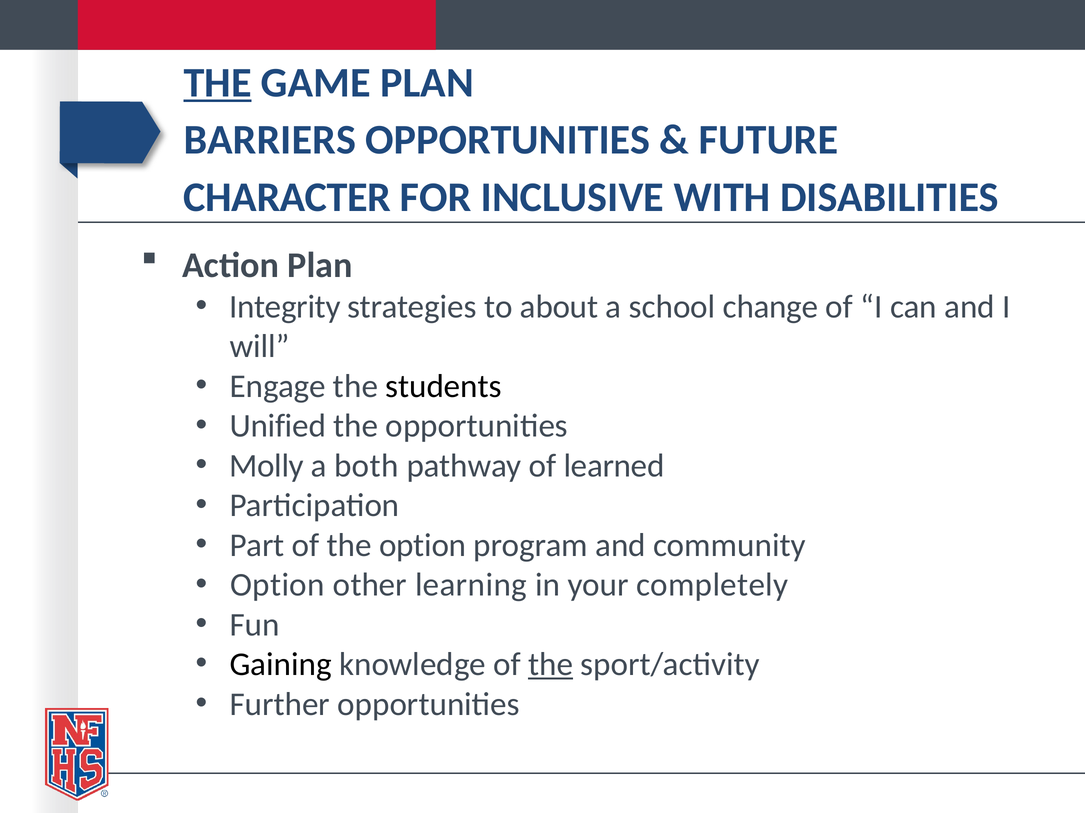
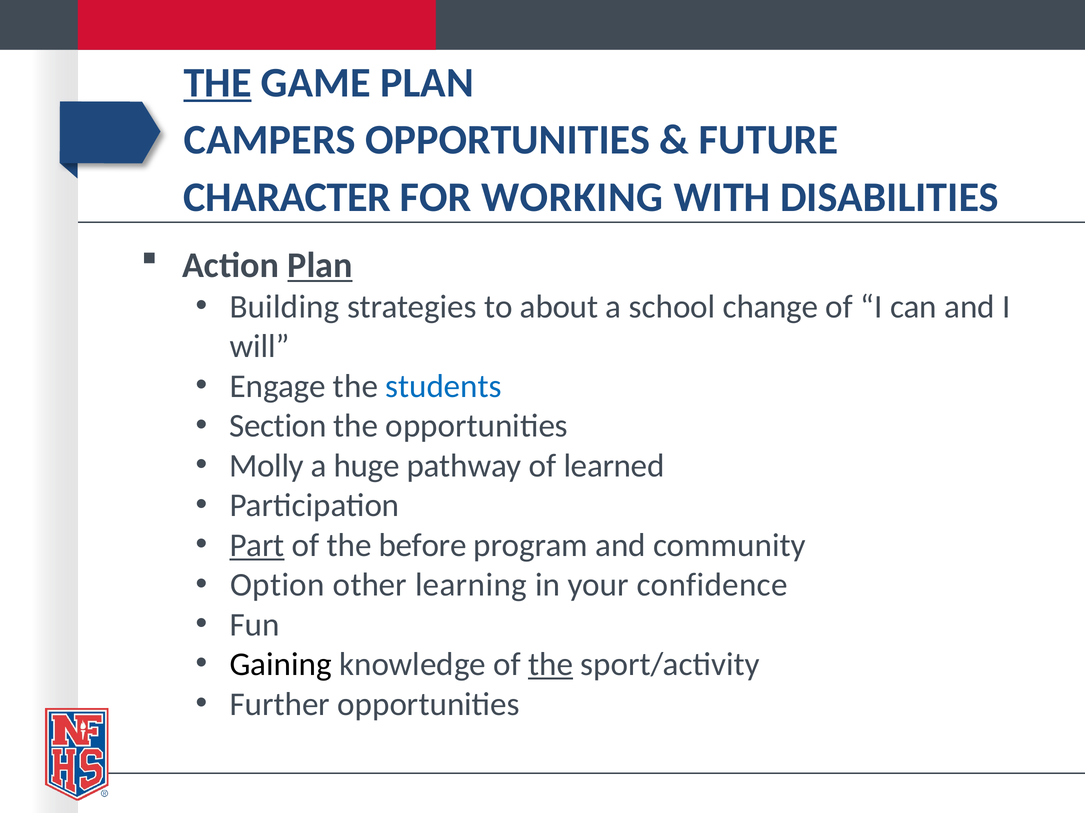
BARRIERS: BARRIERS -> CAMPERS
INCLUSIVE: INCLUSIVE -> WORKING
Plan at (320, 266) underline: none -> present
Integrity: Integrity -> Building
students colour: black -> blue
Unified: Unified -> Section
both: both -> huge
Part underline: none -> present
the option: option -> before
completely: completely -> confidence
